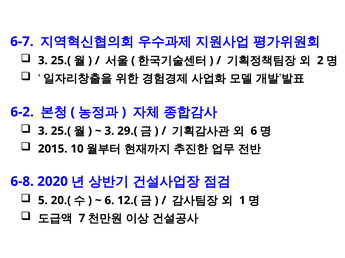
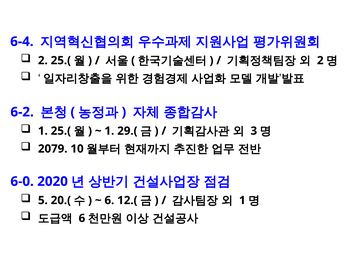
6-7: 6-7 -> 6-4
3 at (43, 61): 3 -> 2
3 at (43, 131): 3 -> 1
3 at (109, 131): 3 -> 1
6 at (254, 131): 6 -> 3
2015: 2015 -> 2079
6-8: 6-8 -> 6-0
7 at (82, 219): 7 -> 6
